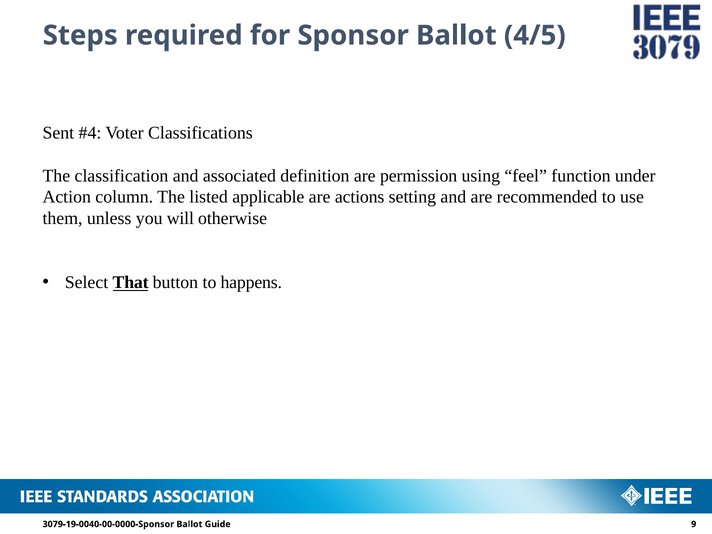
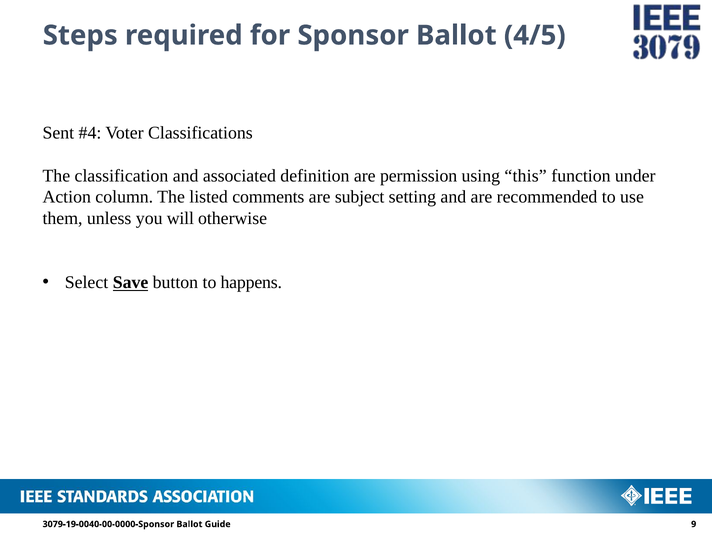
feel: feel -> this
applicable: applicable -> comments
actions: actions -> subject
That: That -> Save
